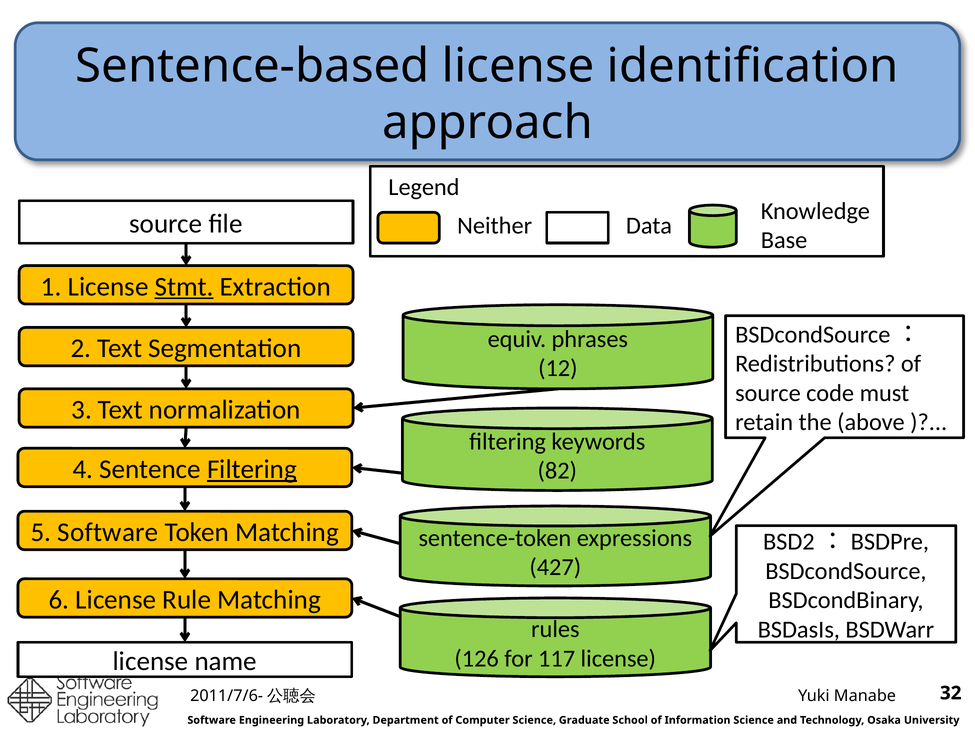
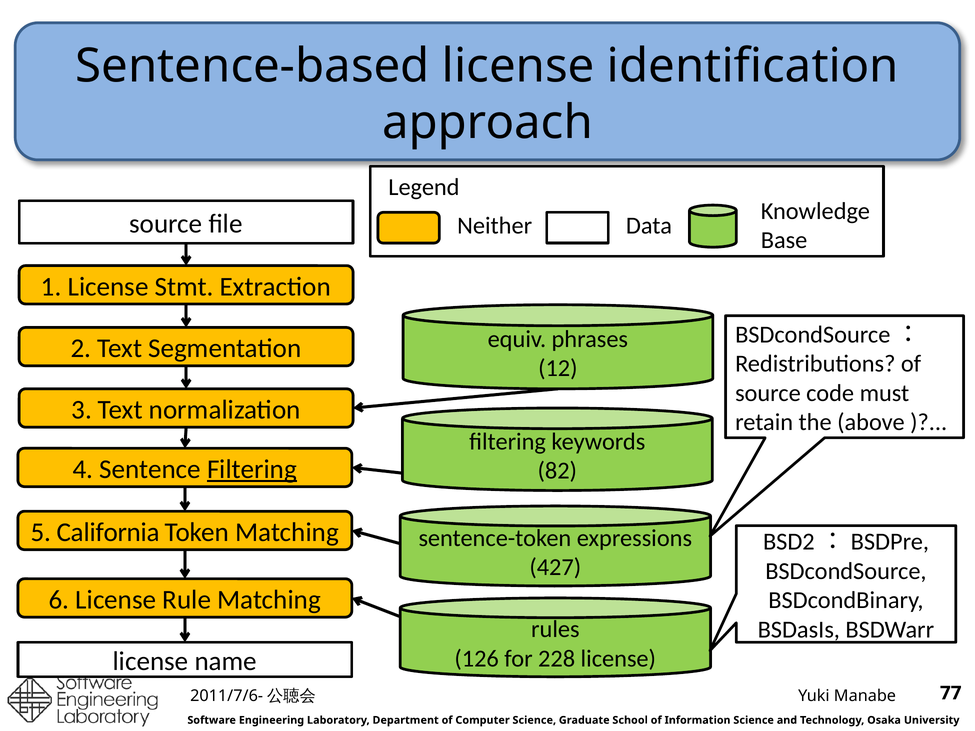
Stmt underline: present -> none
5 Software: Software -> California
117: 117 -> 228
32: 32 -> 77
